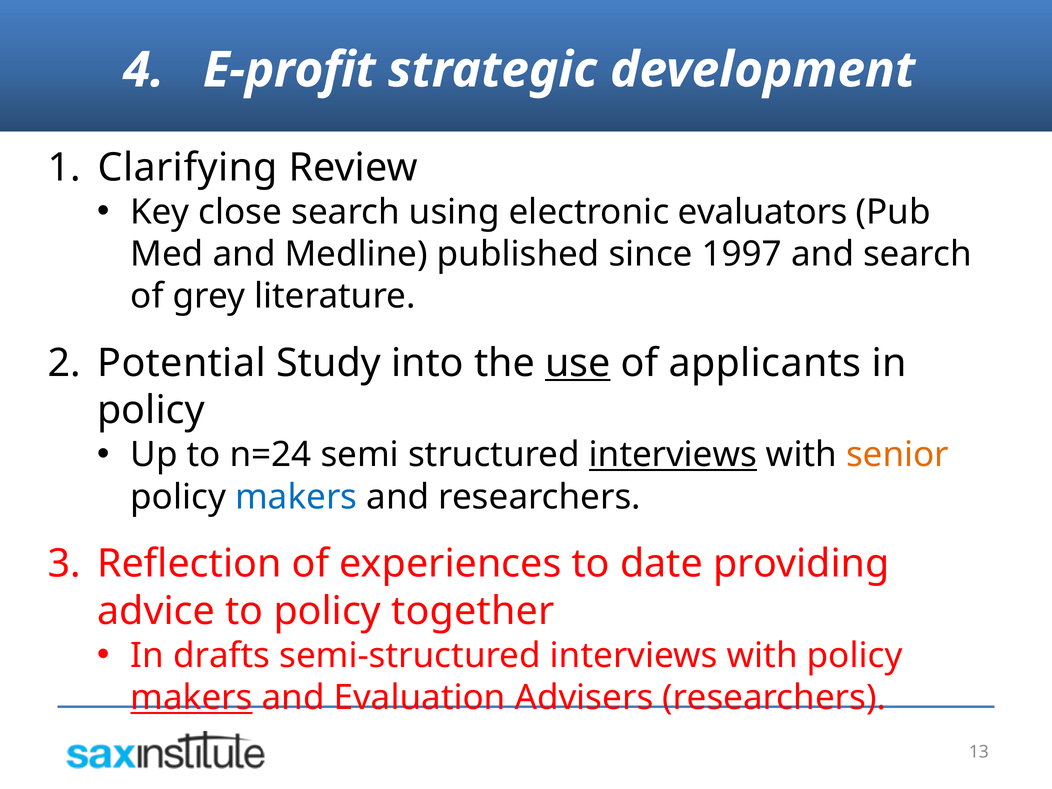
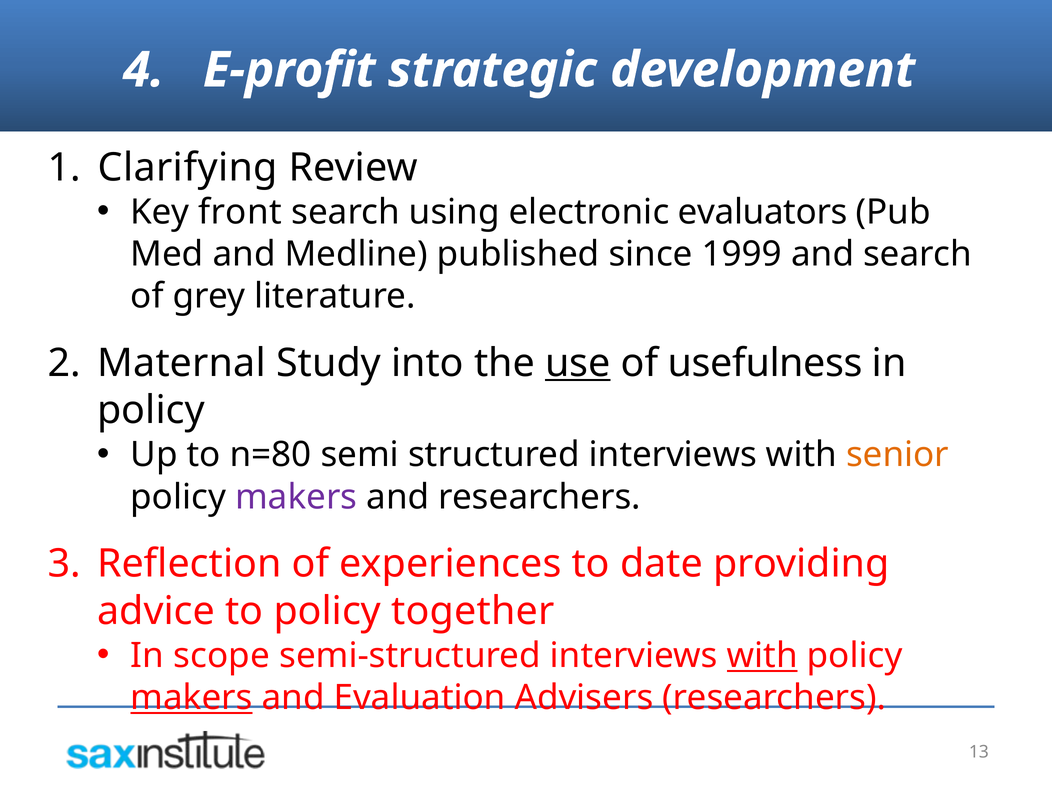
close: close -> front
1997: 1997 -> 1999
Potential: Potential -> Maternal
applicants: applicants -> usefulness
n=24: n=24 -> n=80
interviews at (673, 455) underline: present -> none
makers at (296, 497) colour: blue -> purple
drafts: drafts -> scope
with at (762, 656) underline: none -> present
